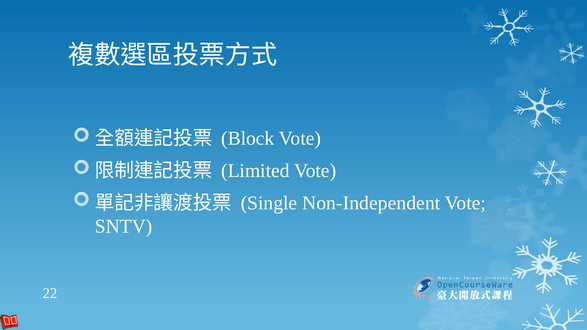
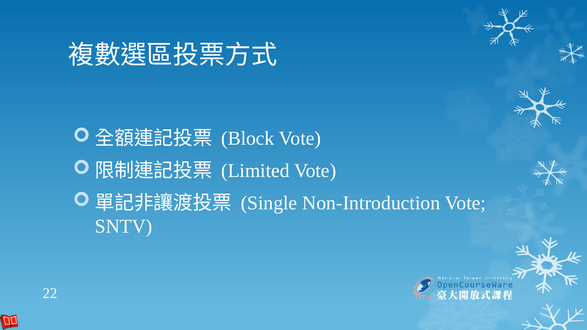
Non-Independent: Non-Independent -> Non-Introduction
